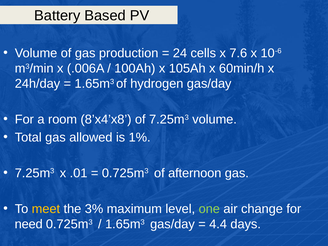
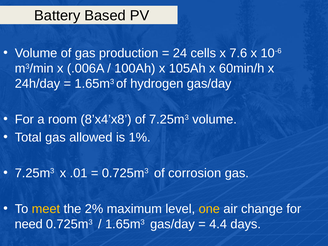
afternoon: afternoon -> corrosion
3%: 3% -> 2%
one colour: light green -> yellow
